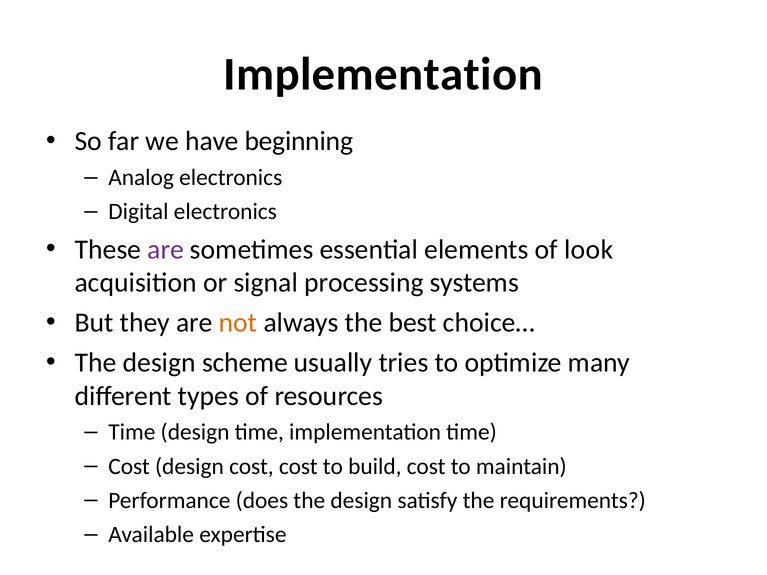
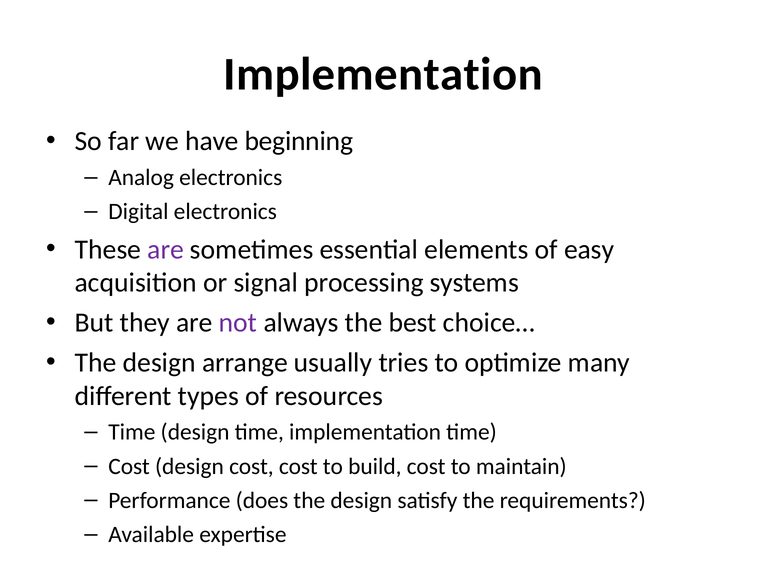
look: look -> easy
not colour: orange -> purple
scheme: scheme -> arrange
